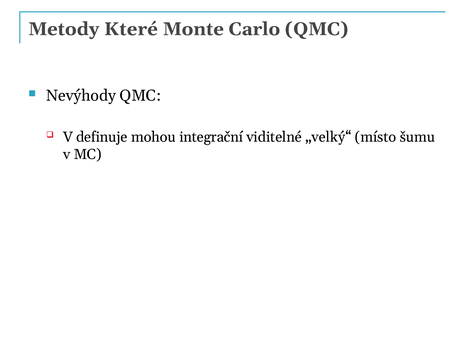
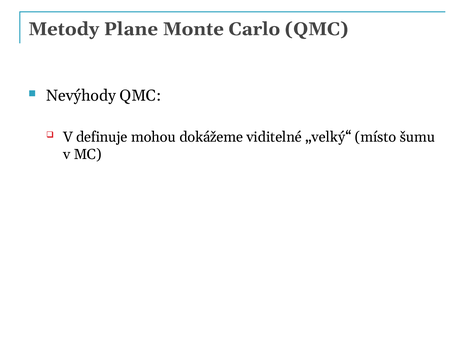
Které: Které -> Plane
integrační: integrační -> dokážeme
